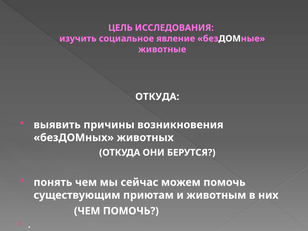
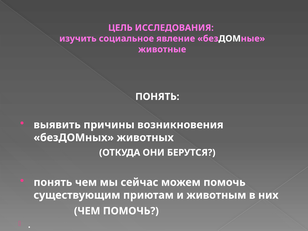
ОТКУДА at (157, 97): ОТКУДА -> ПОНЯТЬ
